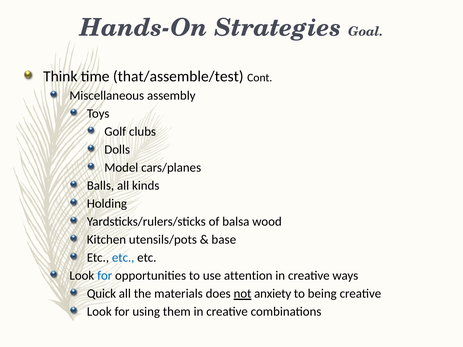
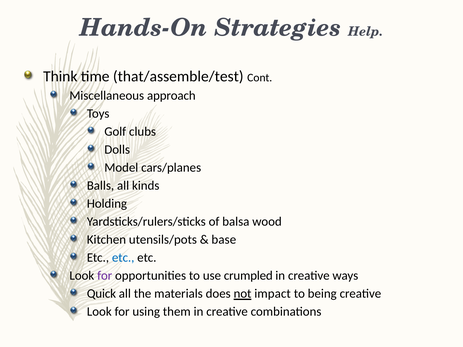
Goal: Goal -> Help
assembly: assembly -> approach
for at (105, 276) colour: blue -> purple
attention: attention -> crumpled
anxiety: anxiety -> impact
